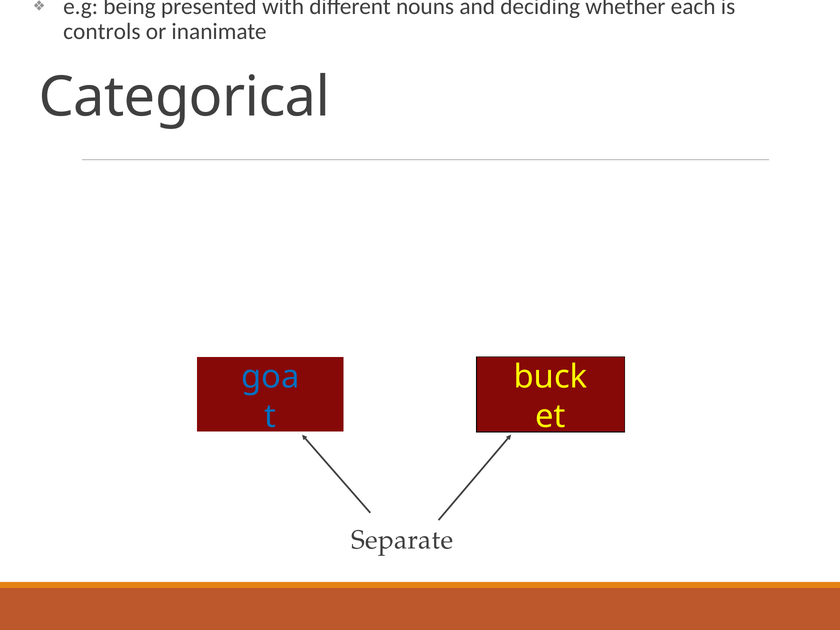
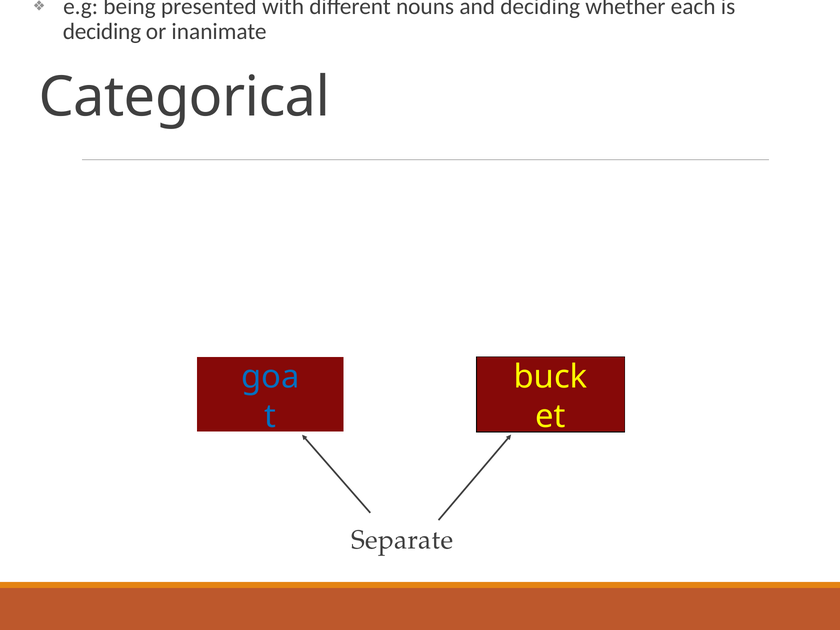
controls at (102, 32): controls -> deciding
